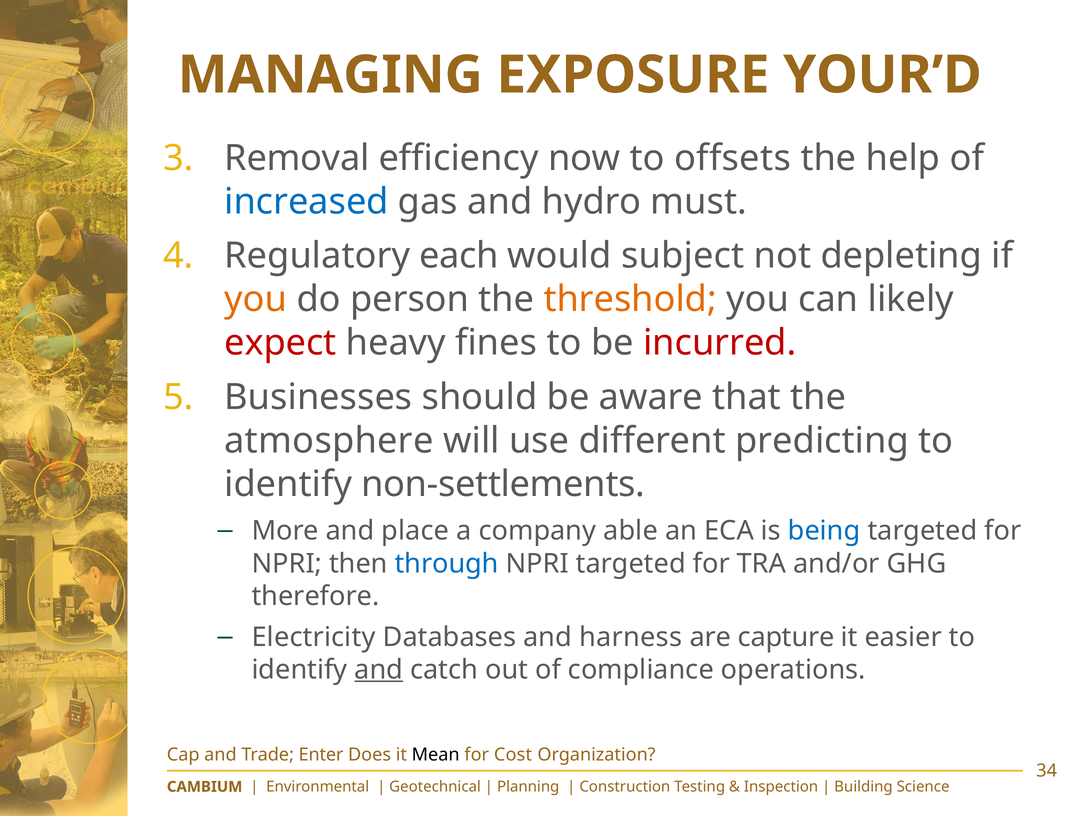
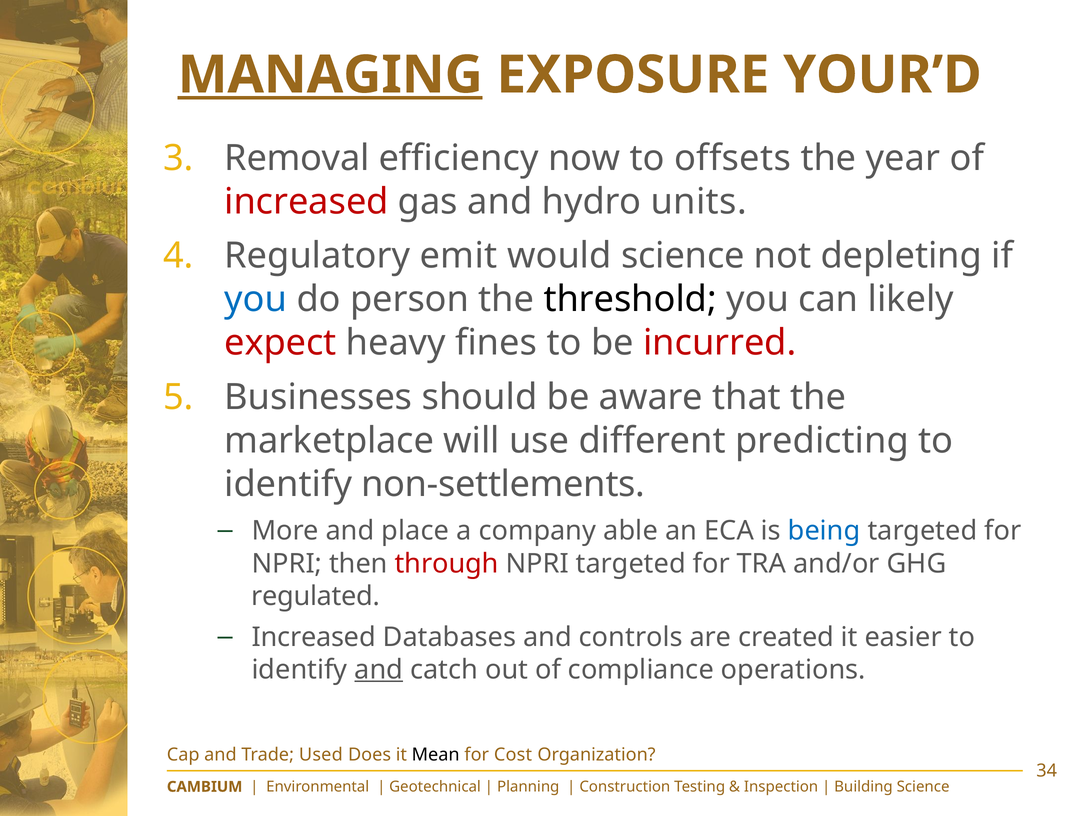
MANAGING underline: none -> present
help: help -> year
increased at (307, 201) colour: blue -> red
must: must -> units
each: each -> emit
would subject: subject -> science
you at (256, 299) colour: orange -> blue
threshold colour: orange -> black
atmosphere: atmosphere -> marketplace
through colour: blue -> red
therefore: therefore -> regulated
Electricity at (314, 636): Electricity -> Increased
harness: harness -> controls
capture: capture -> created
Enter: Enter -> Used
